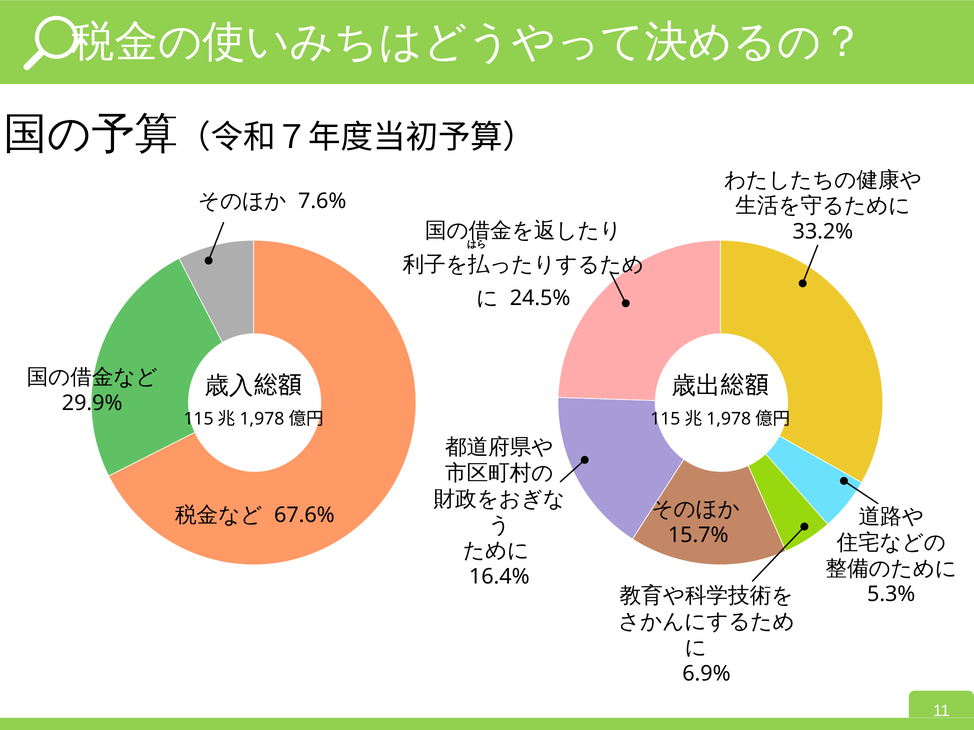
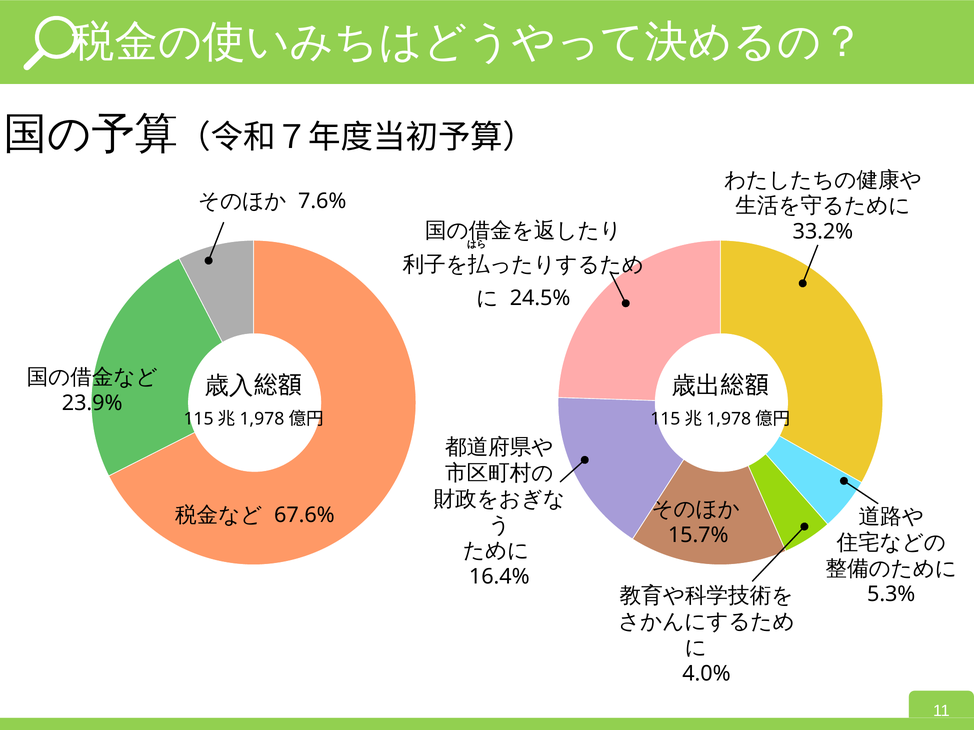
29.9%: 29.9% -> 23.9%
6.9%: 6.9% -> 4.0%
